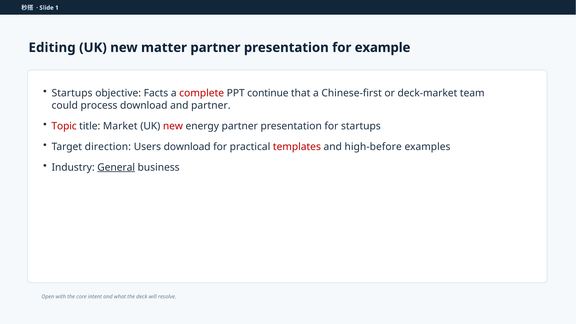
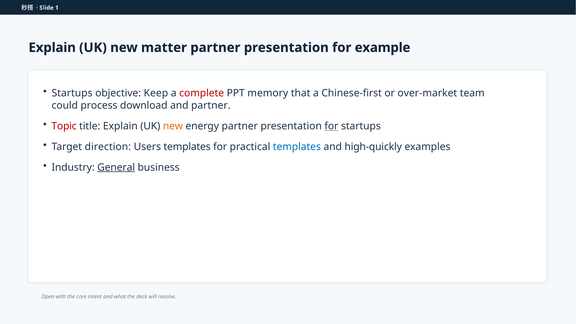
Editing at (52, 48): Editing -> Explain
Facts: Facts -> Keep
continue: continue -> memory
deck-market: deck-market -> over-market
title Market: Market -> Explain
new at (173, 126) colour: red -> orange
for at (331, 126) underline: none -> present
Users download: download -> templates
templates at (297, 147) colour: red -> blue
high-before: high-before -> high-quickly
